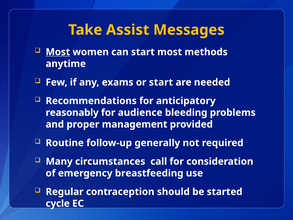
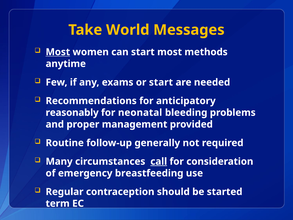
Assist: Assist -> World
audience: audience -> neonatal
call underline: none -> present
cycle: cycle -> term
